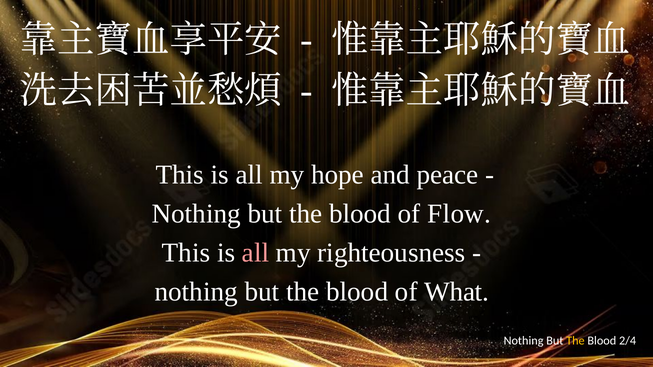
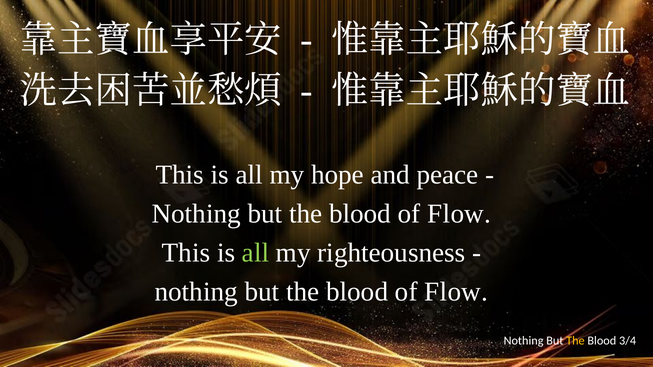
all at (256, 253) colour: pink -> light green
What at (457, 292): What -> Flow
2/4: 2/4 -> 3/4
